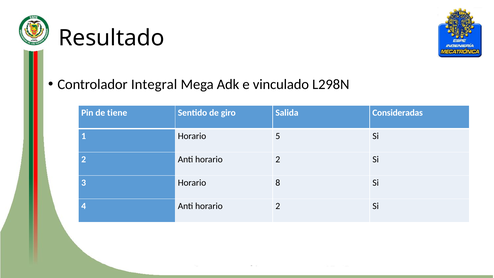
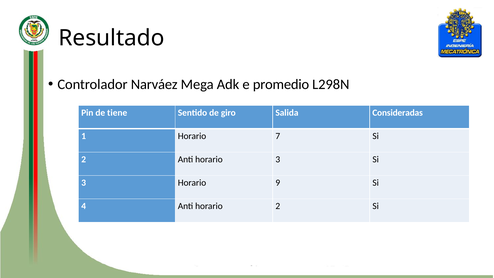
Integral: Integral -> Narváez
vinculado: vinculado -> promedio
5: 5 -> 7
2 Anti horario 2: 2 -> 3
8: 8 -> 9
